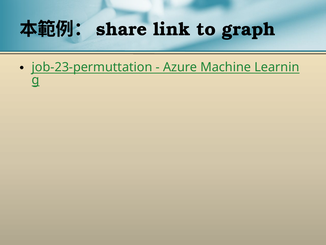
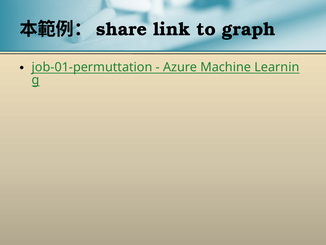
job-23-permuttation: job-23-permuttation -> job-01-permuttation
